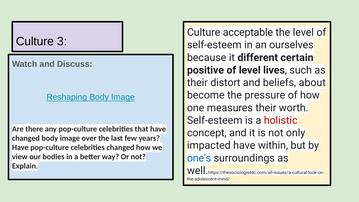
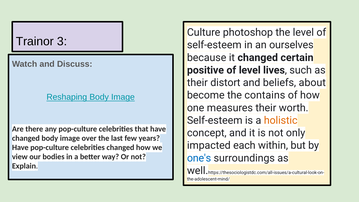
acceptable: acceptable -> photoshop
Culture at (35, 42): Culture -> Trainor
it different: different -> changed
pressure: pressure -> contains
holistic colour: red -> orange
impacted have: have -> each
